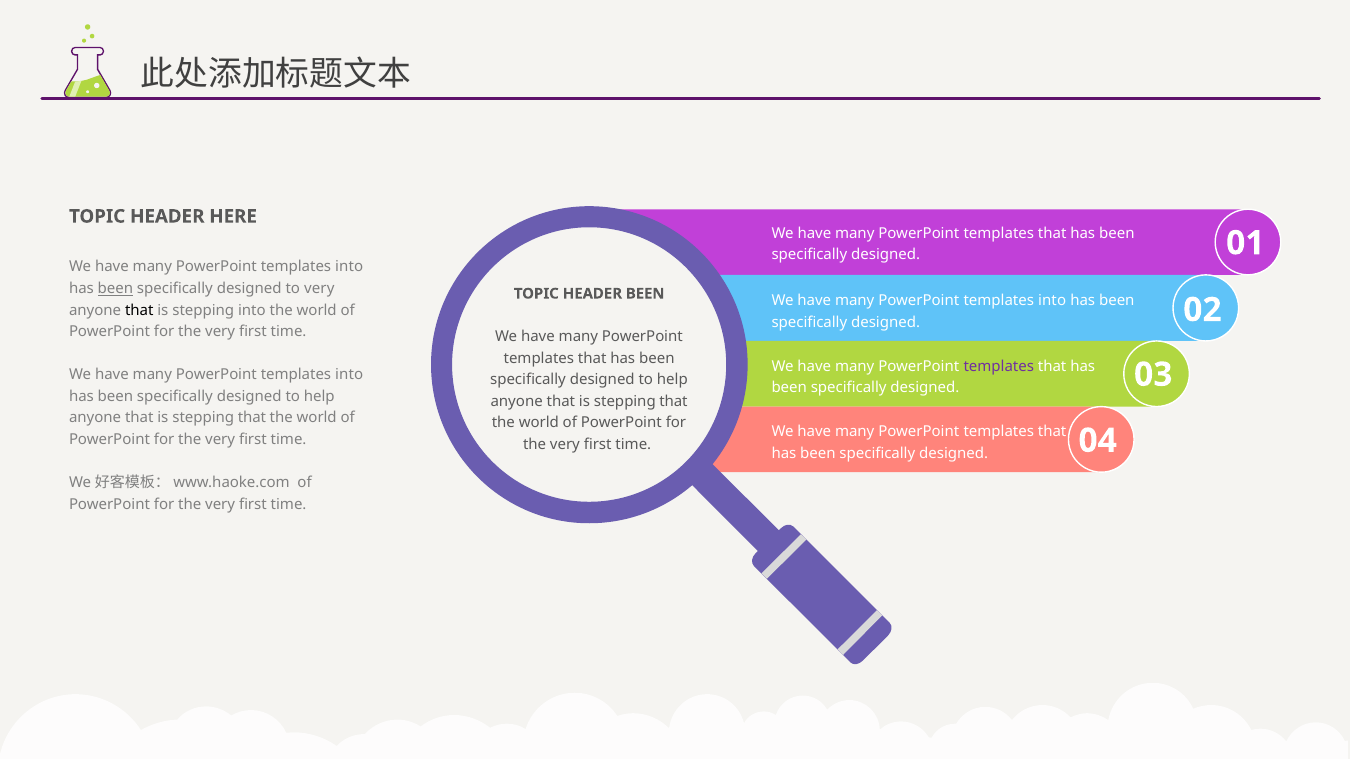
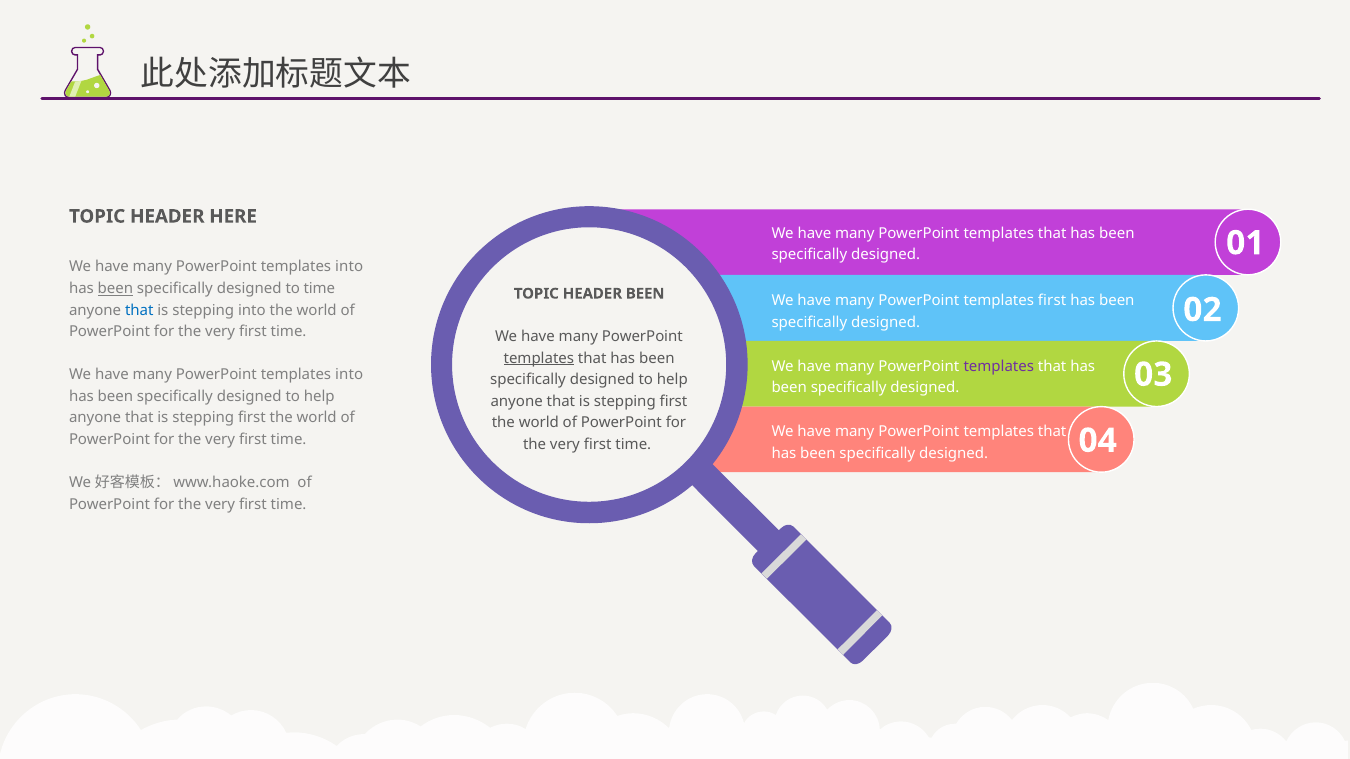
to very: very -> time
into at (1052, 301): into -> first
that at (139, 310) colour: black -> blue
templates at (539, 358) underline: none -> present
that at (674, 402): that -> first
that at (252, 418): that -> first
